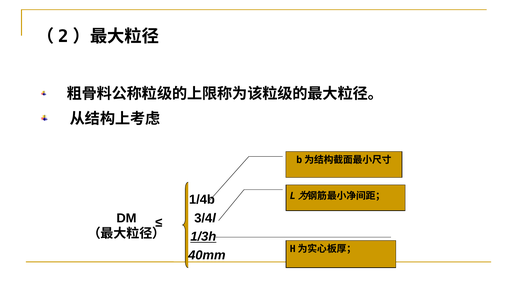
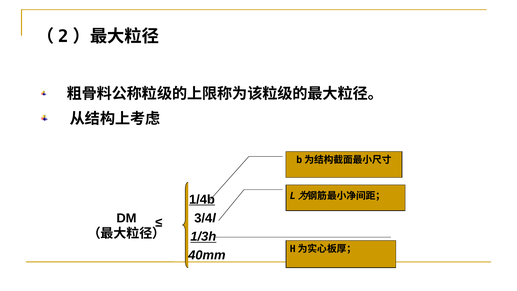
1/4b underline: none -> present
